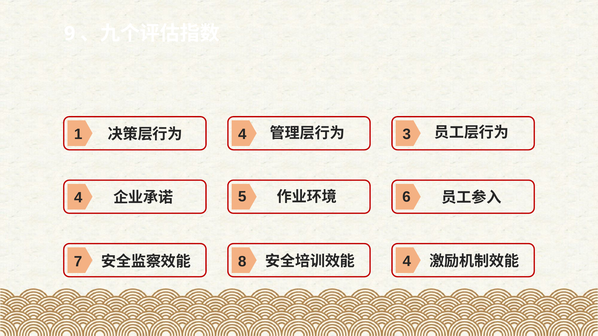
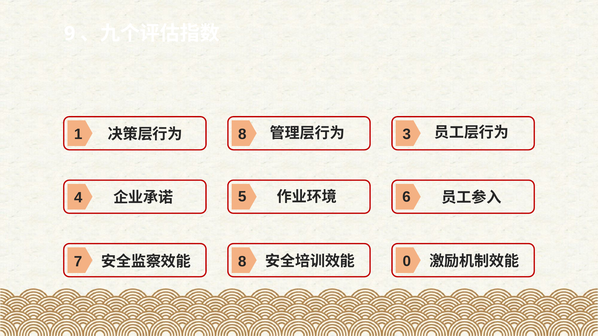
1 4: 4 -> 8
8 4: 4 -> 0
